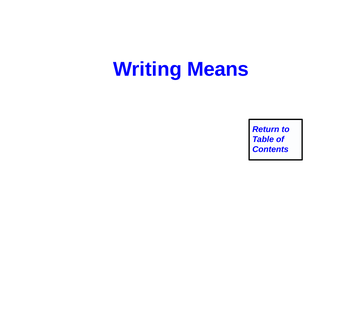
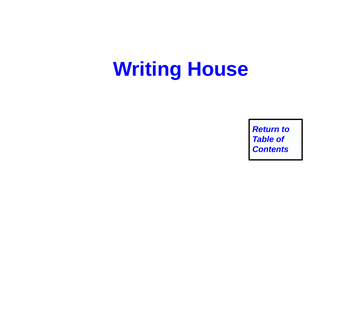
Means: Means -> House
